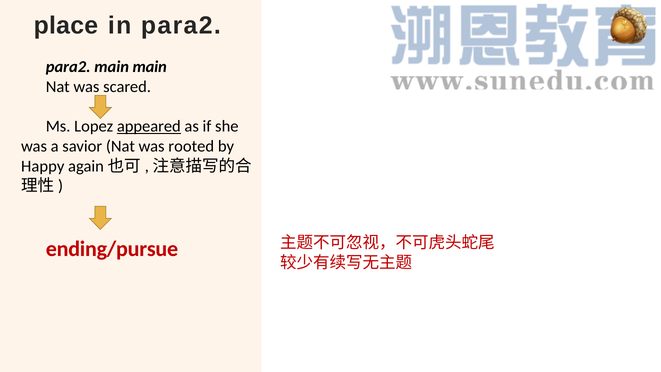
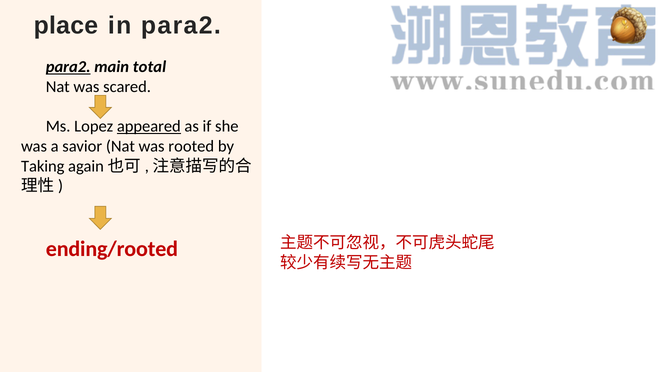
para2 at (68, 67) underline: none -> present
main main: main -> total
Happy: Happy -> Taking
ending/pursue: ending/pursue -> ending/rooted
